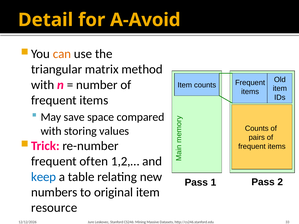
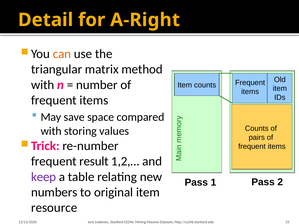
A-Avoid: A-Avoid -> A-Right
often: often -> result
keep colour: blue -> purple
